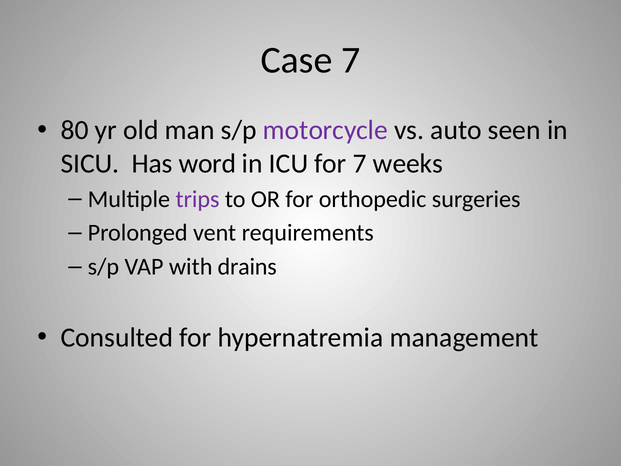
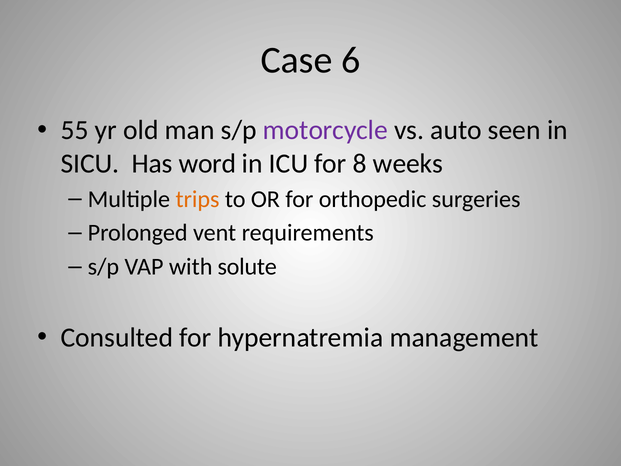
Case 7: 7 -> 6
80: 80 -> 55
for 7: 7 -> 8
trips colour: purple -> orange
drains: drains -> solute
